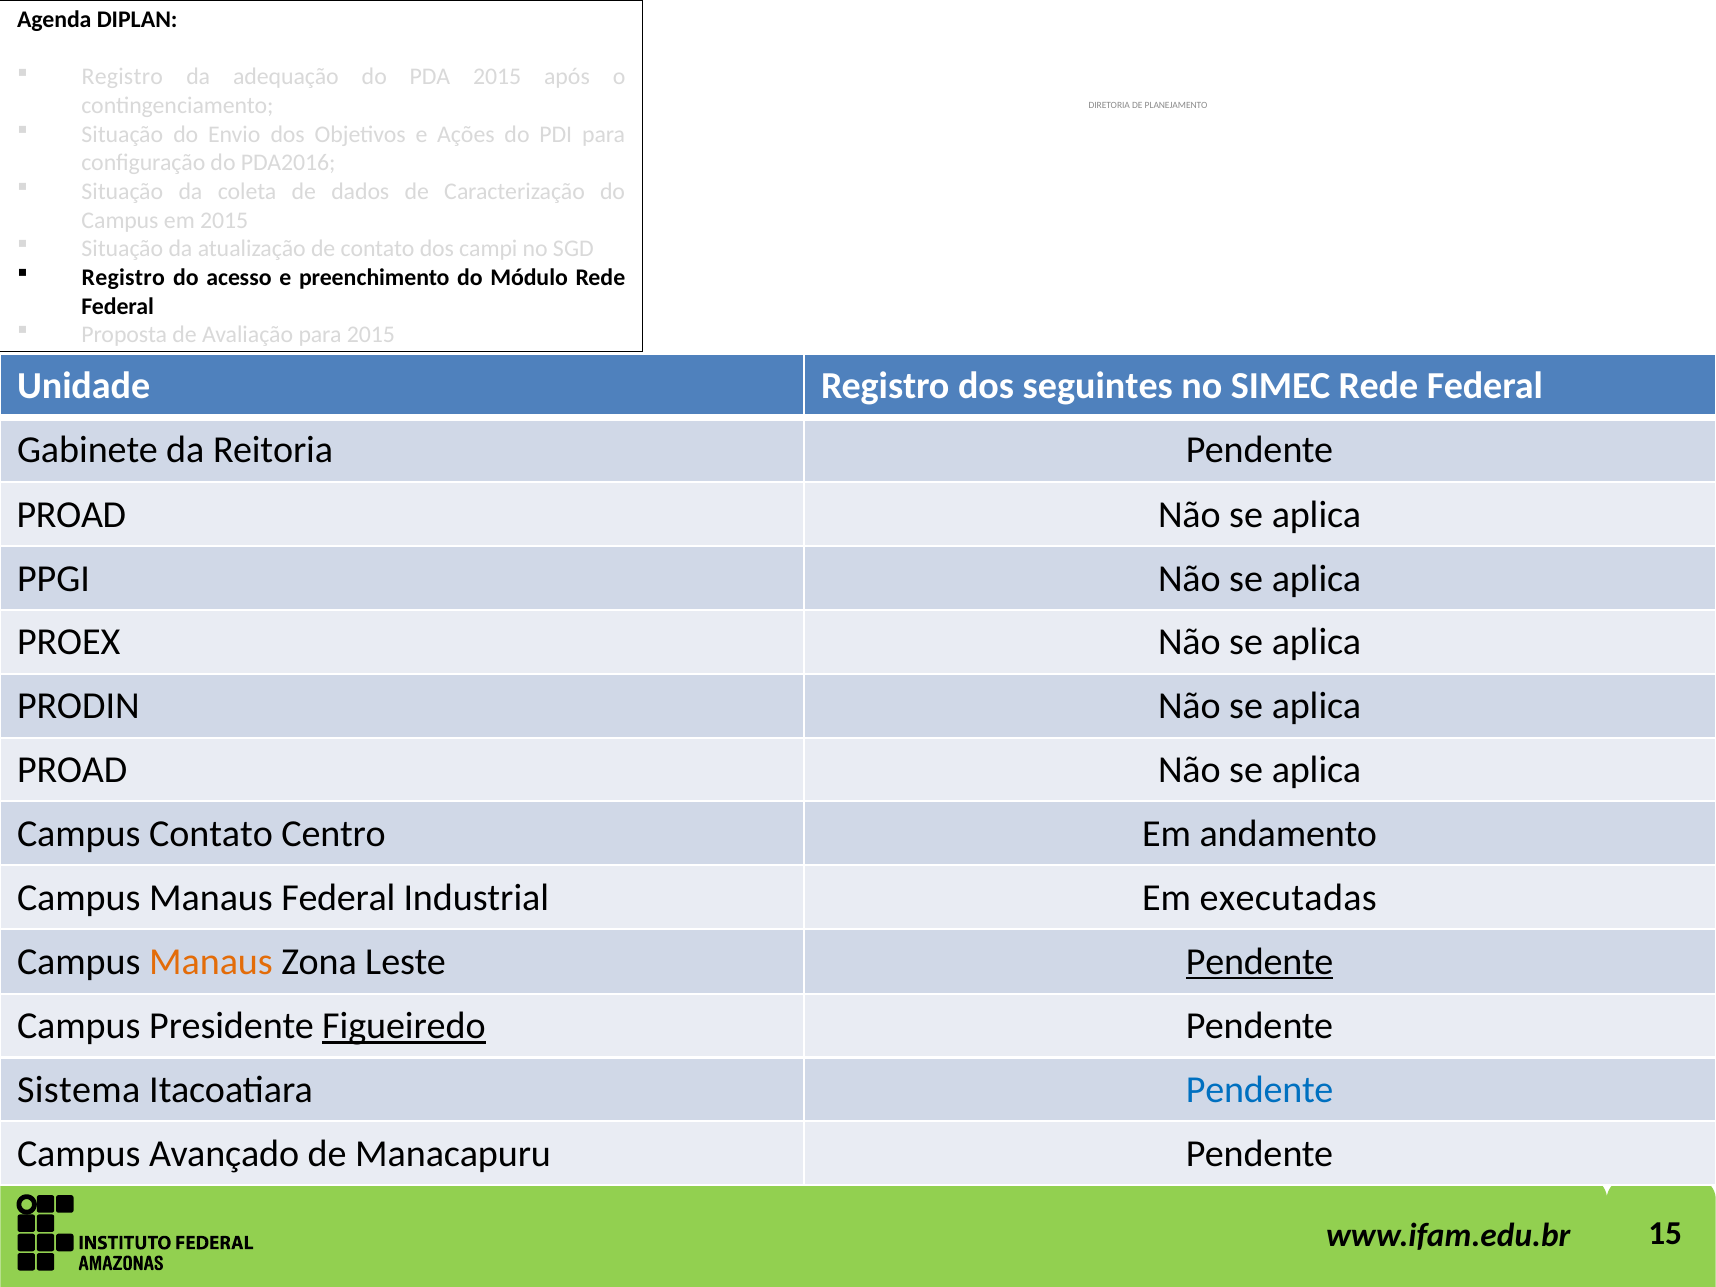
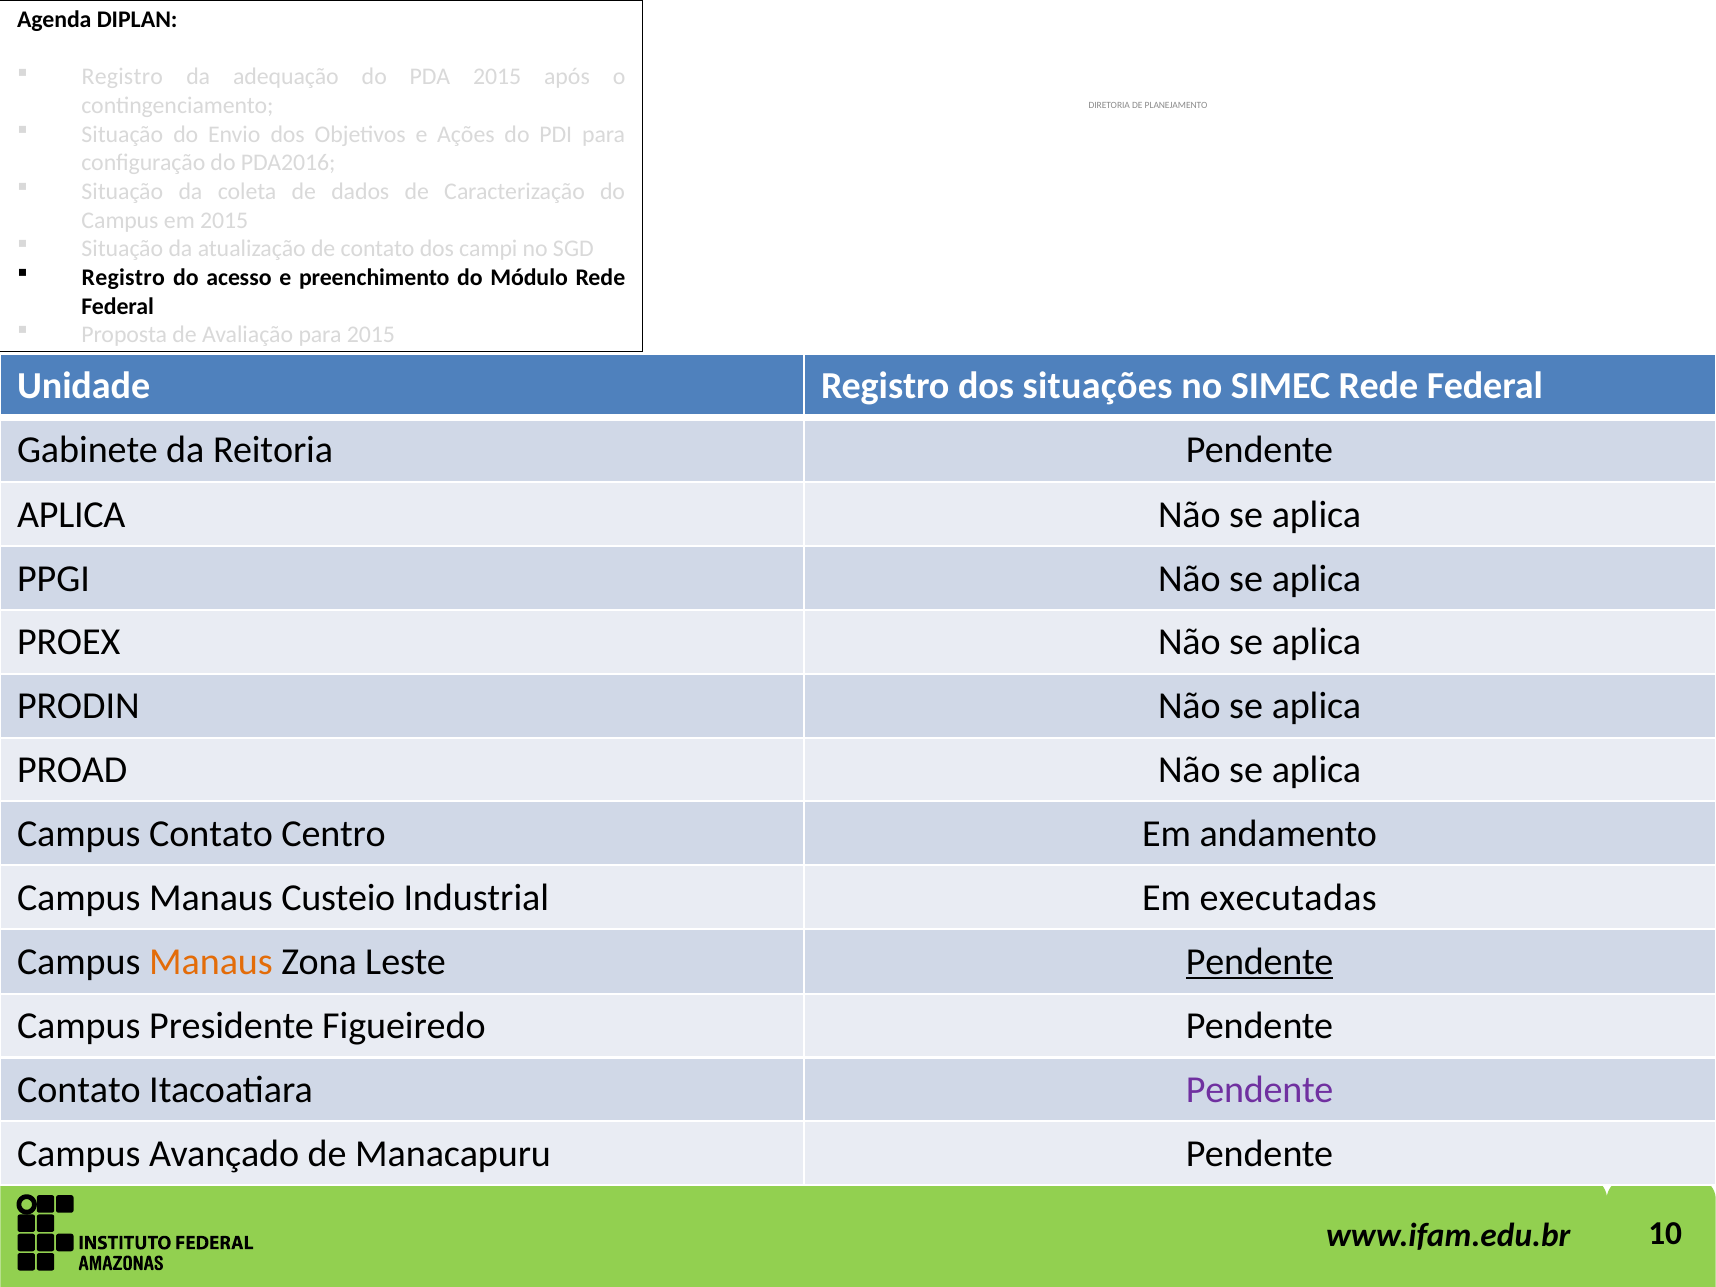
seguintes: seguintes -> situações
PROAD at (71, 515): PROAD -> APLICA
Manaus Federal: Federal -> Custeio
Figueiredo underline: present -> none
Sistema at (79, 1090): Sistema -> Contato
Pendente at (1260, 1090) colour: blue -> purple
15: 15 -> 10
